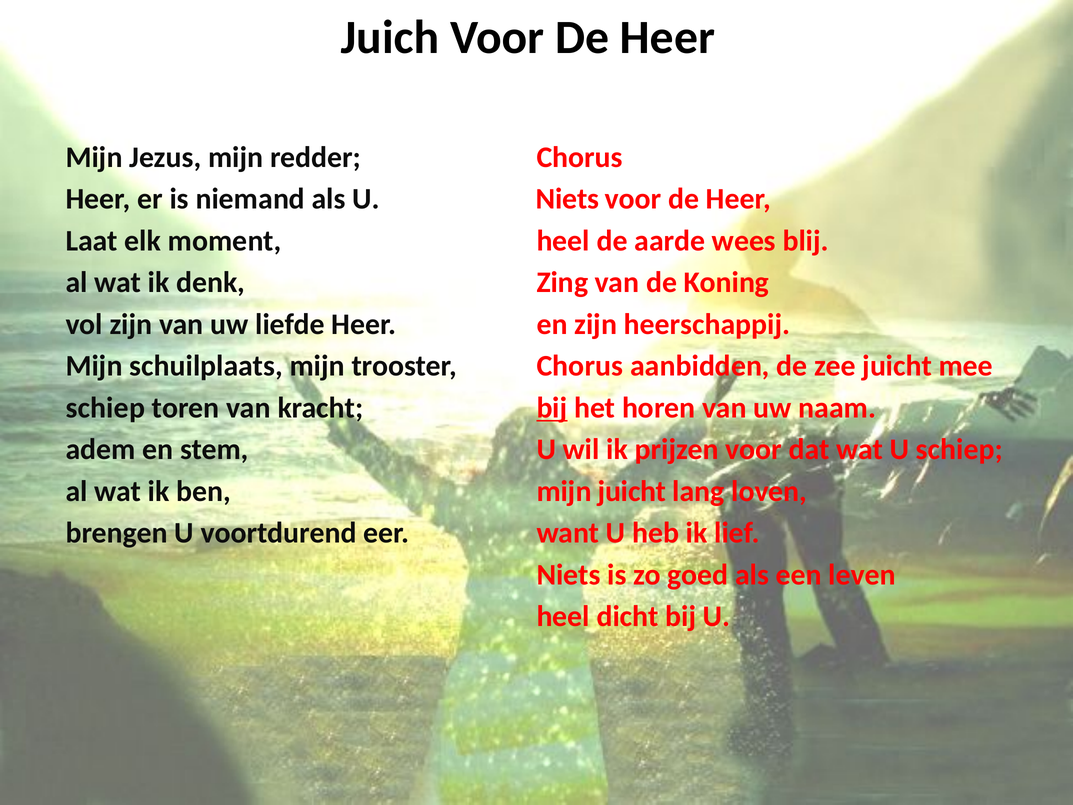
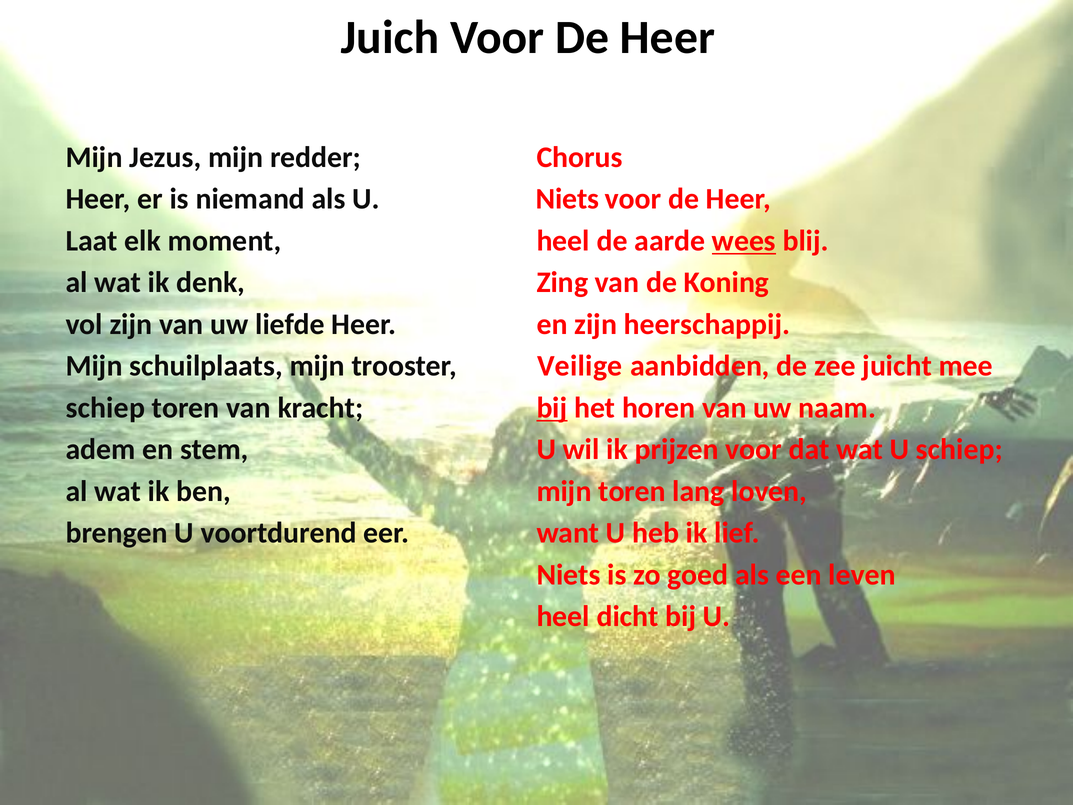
wees underline: none -> present
Chorus at (580, 366): Chorus -> Veilige
mijn juicht: juicht -> toren
